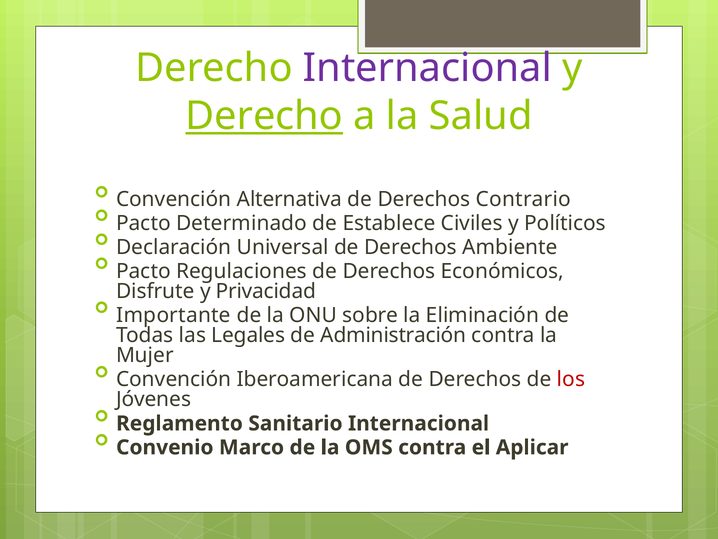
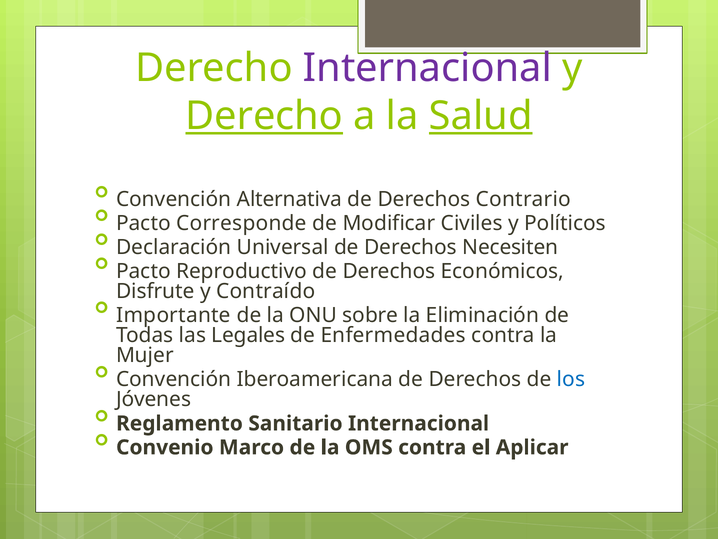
Salud underline: none -> present
Determinado: Determinado -> Corresponde
Establece: Establece -> Modificar
Ambiente: Ambiente -> Necesiten
Regulaciones: Regulaciones -> Reproductivo
Privacidad: Privacidad -> Contraído
Administración: Administración -> Enfermedades
los colour: red -> blue
